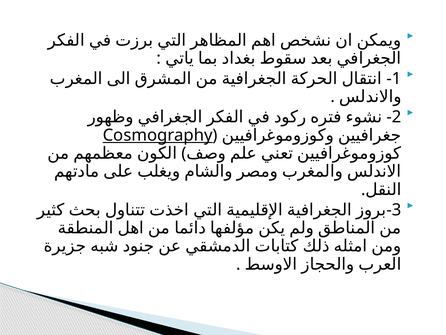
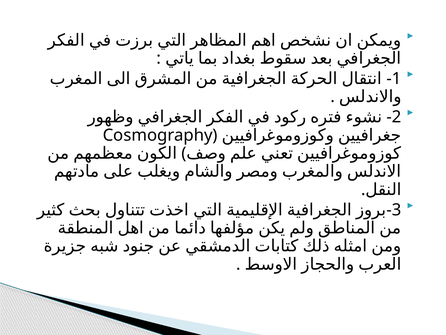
Cosmography underline: present -> none
